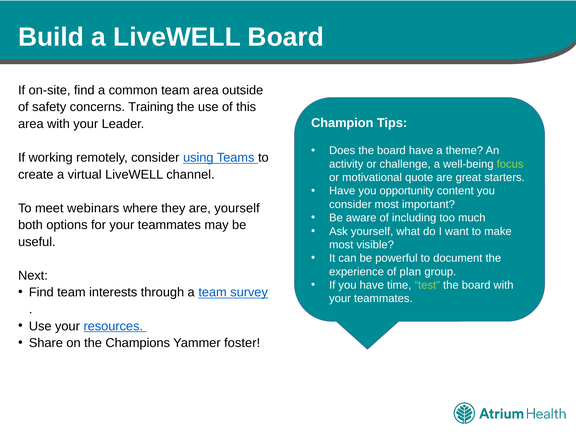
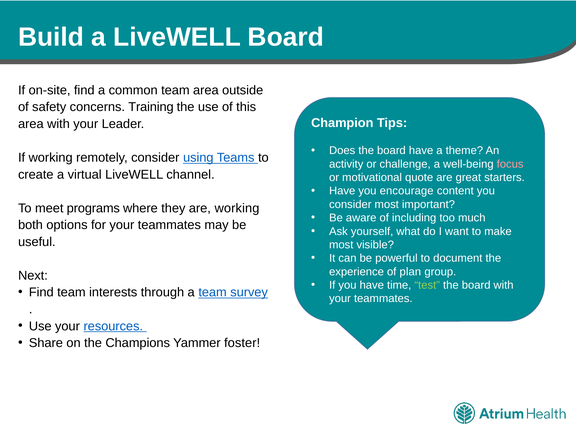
focus colour: light green -> pink
opportunity: opportunity -> encourage
webinars: webinars -> programs
are yourself: yourself -> working
